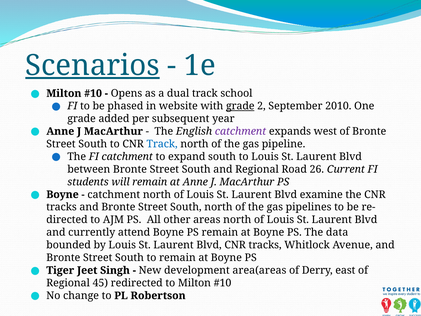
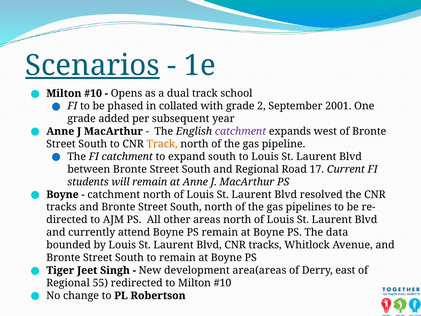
website: website -> collated
grade at (240, 106) underline: present -> none
2010: 2010 -> 2001
Track at (162, 144) colour: blue -> orange
26: 26 -> 17
examine: examine -> resolved
45: 45 -> 55
